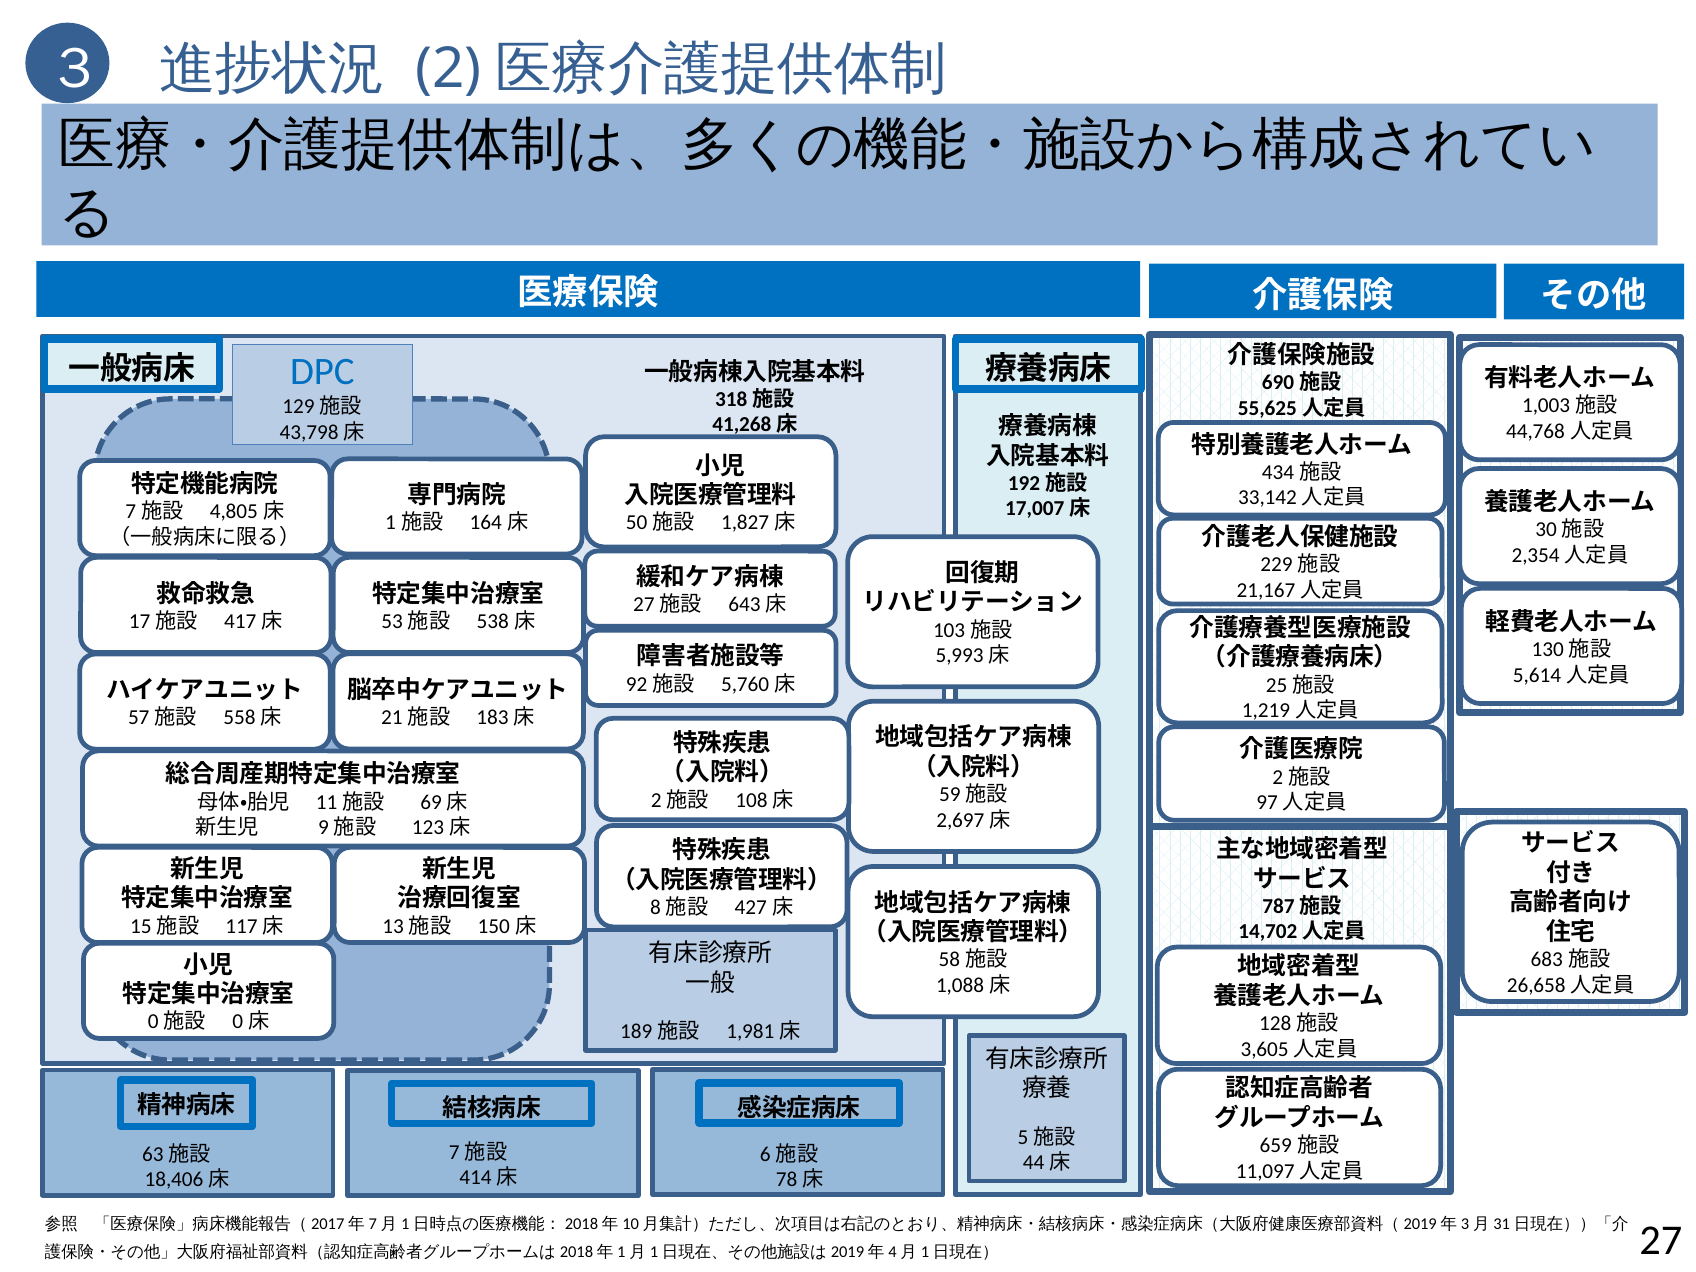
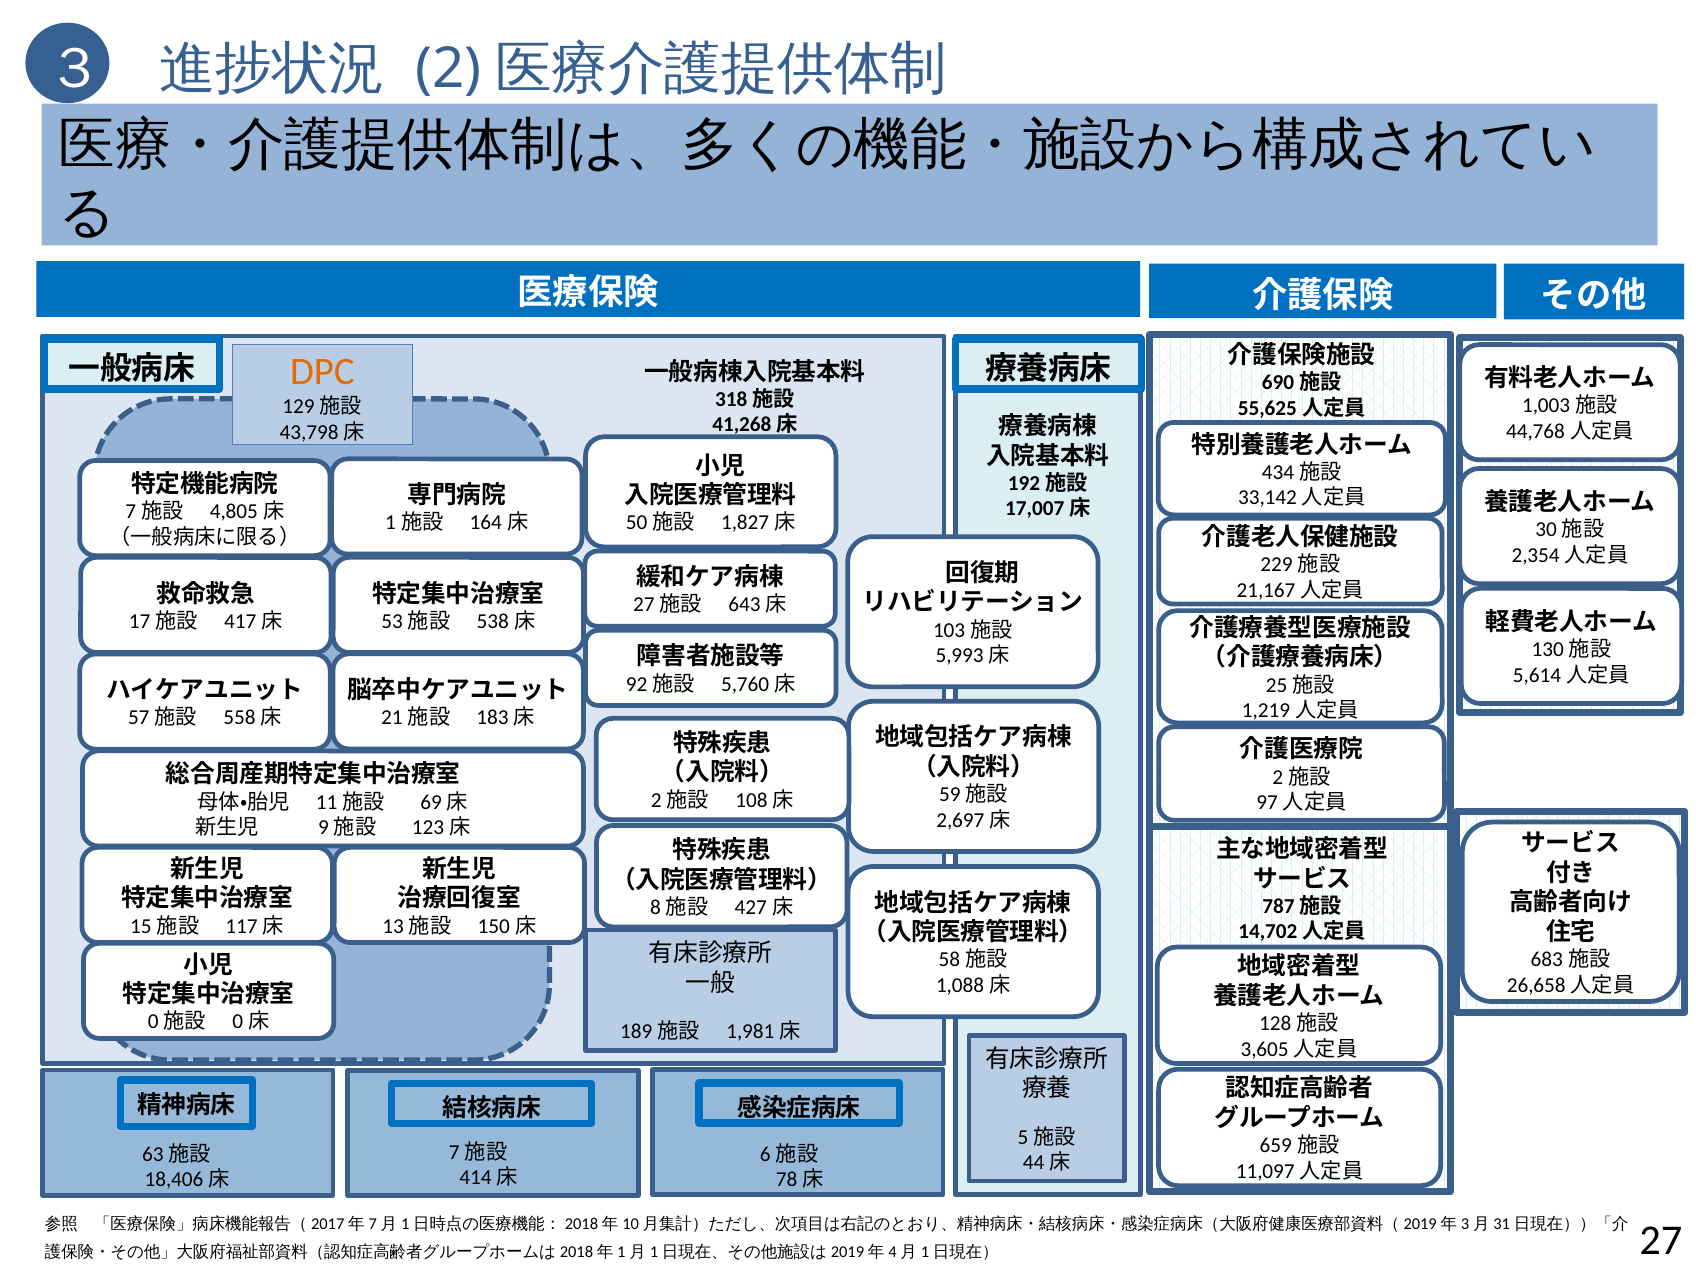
DPC colour: blue -> orange
